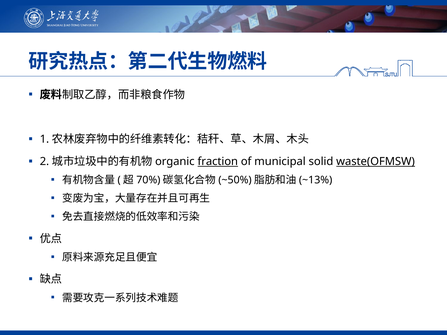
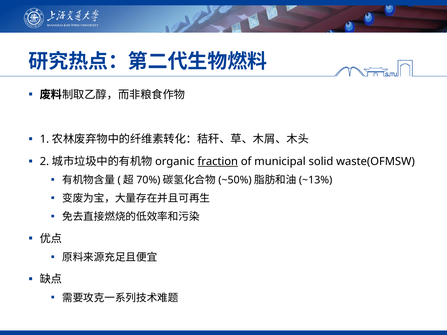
waste(OFMSW underline: present -> none
